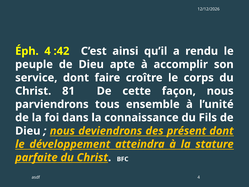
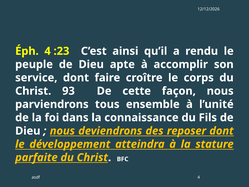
:42: :42 -> :23
81: 81 -> 93
présent: présent -> reposer
